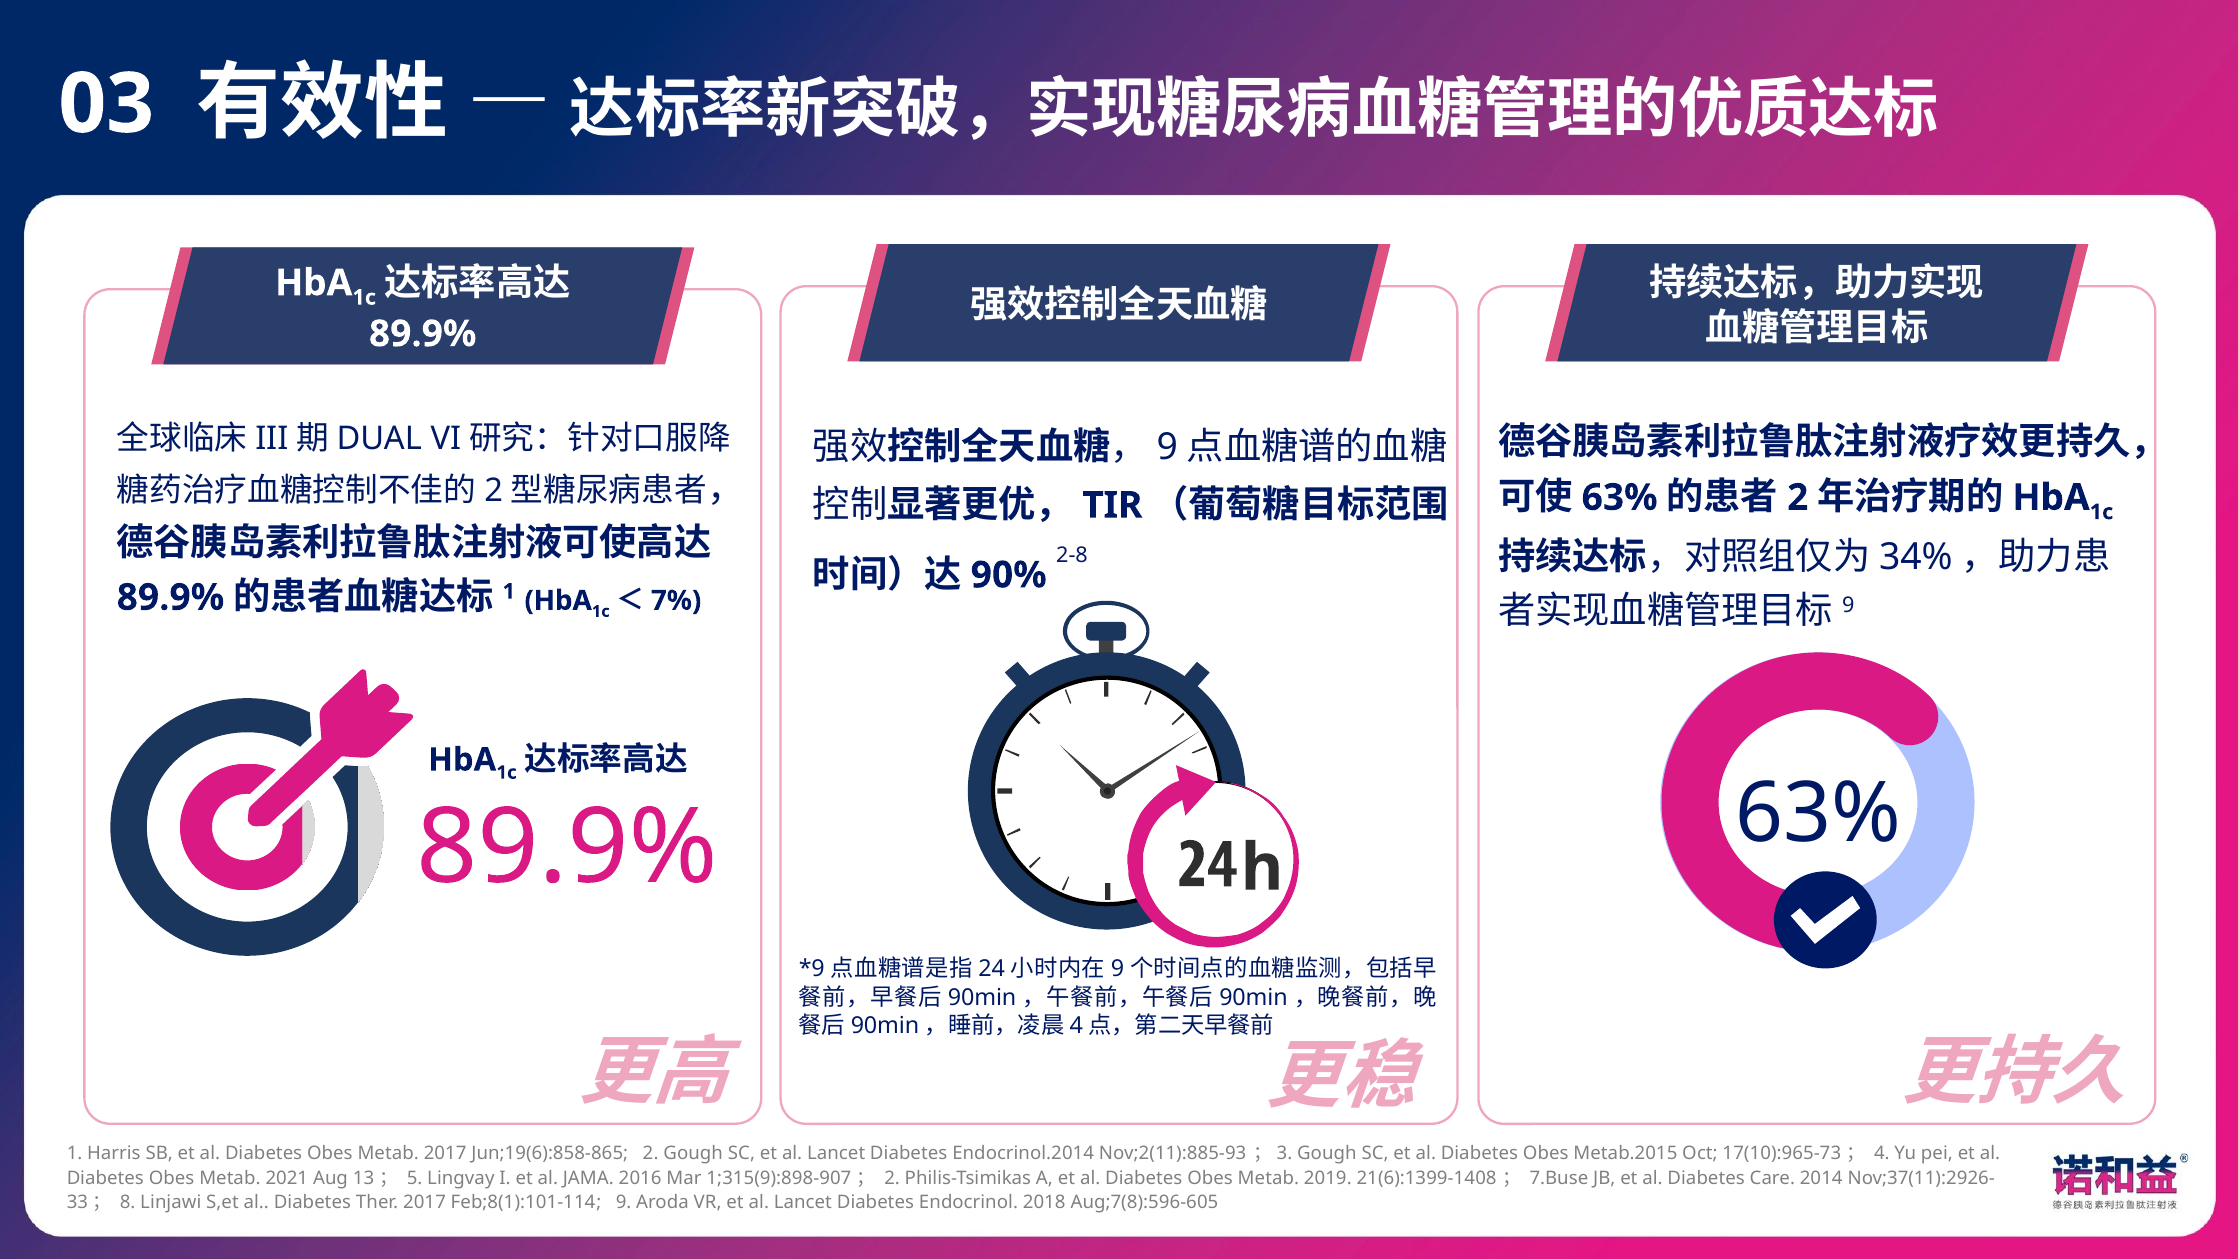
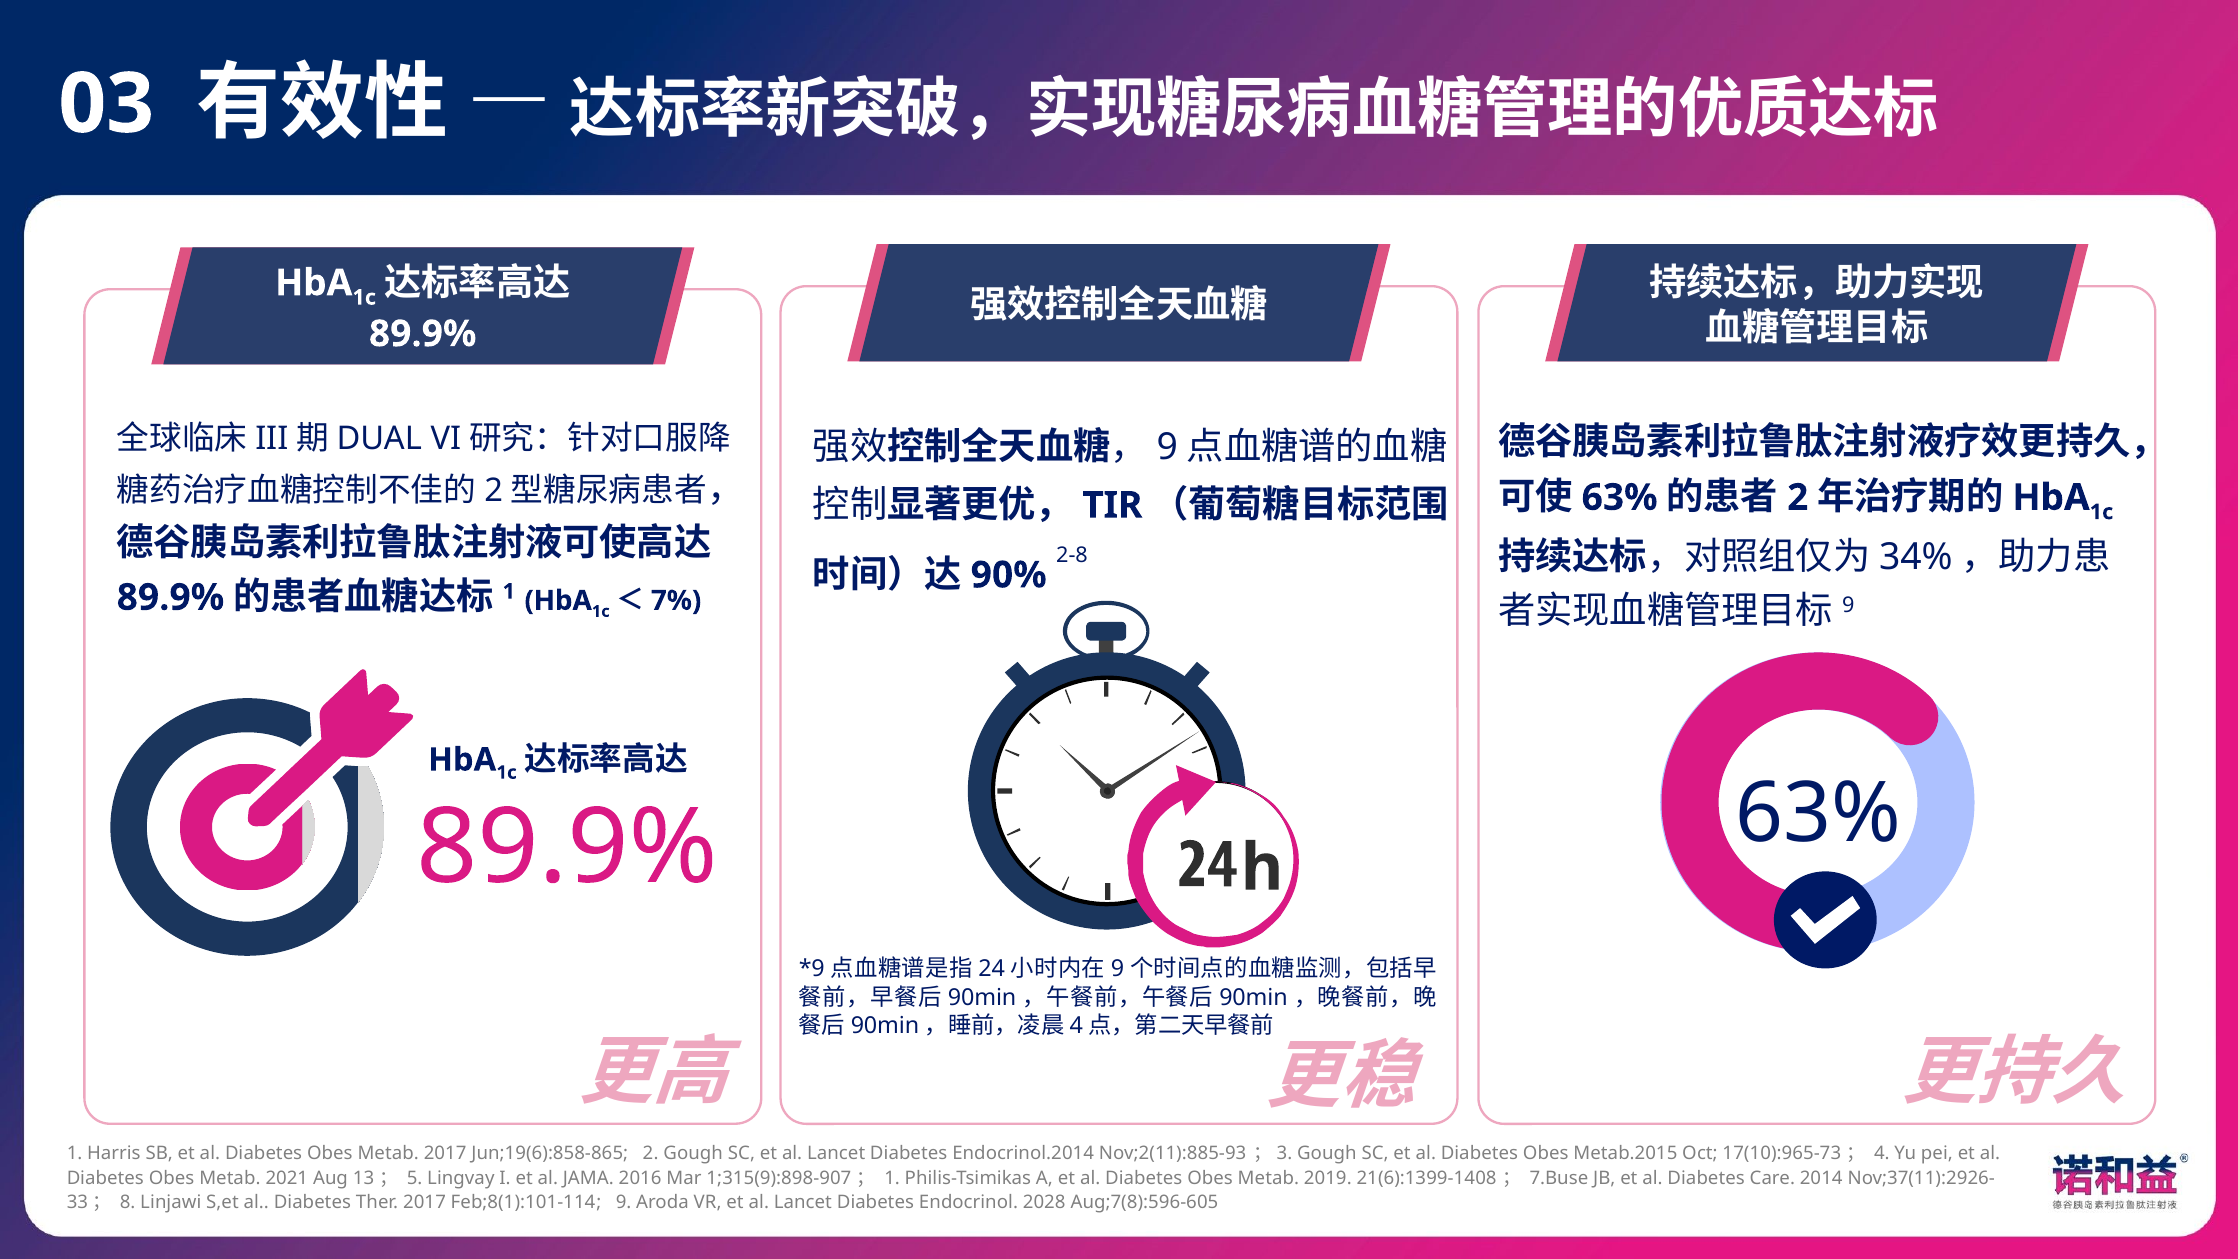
2 at (892, 1178): 2 -> 1
2018: 2018 -> 2028
